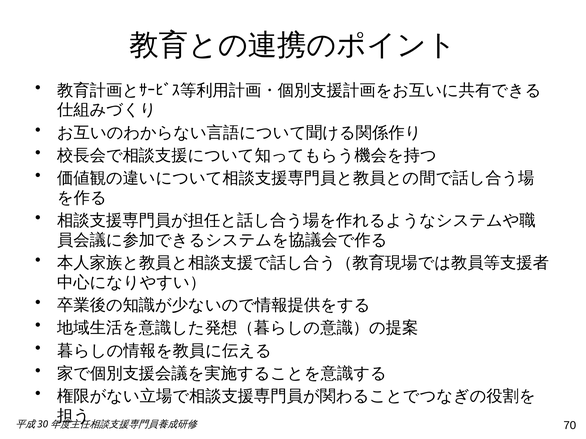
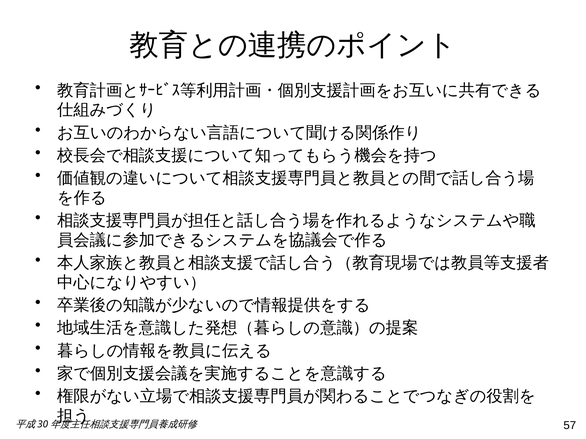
70: 70 -> 57
